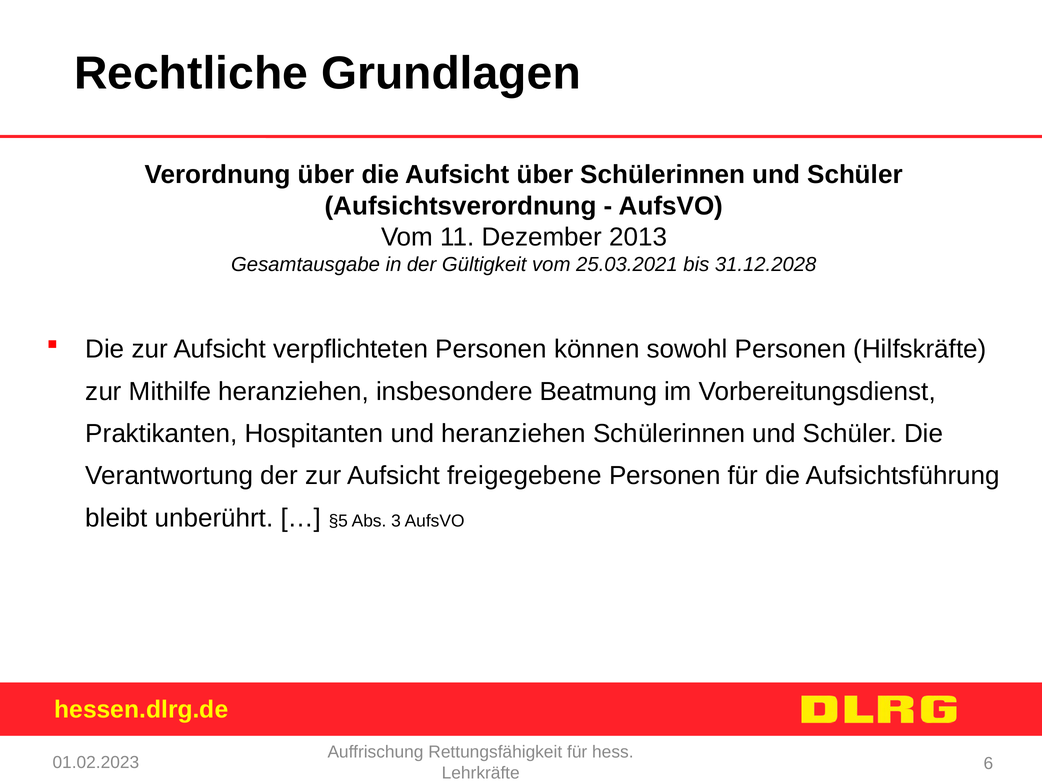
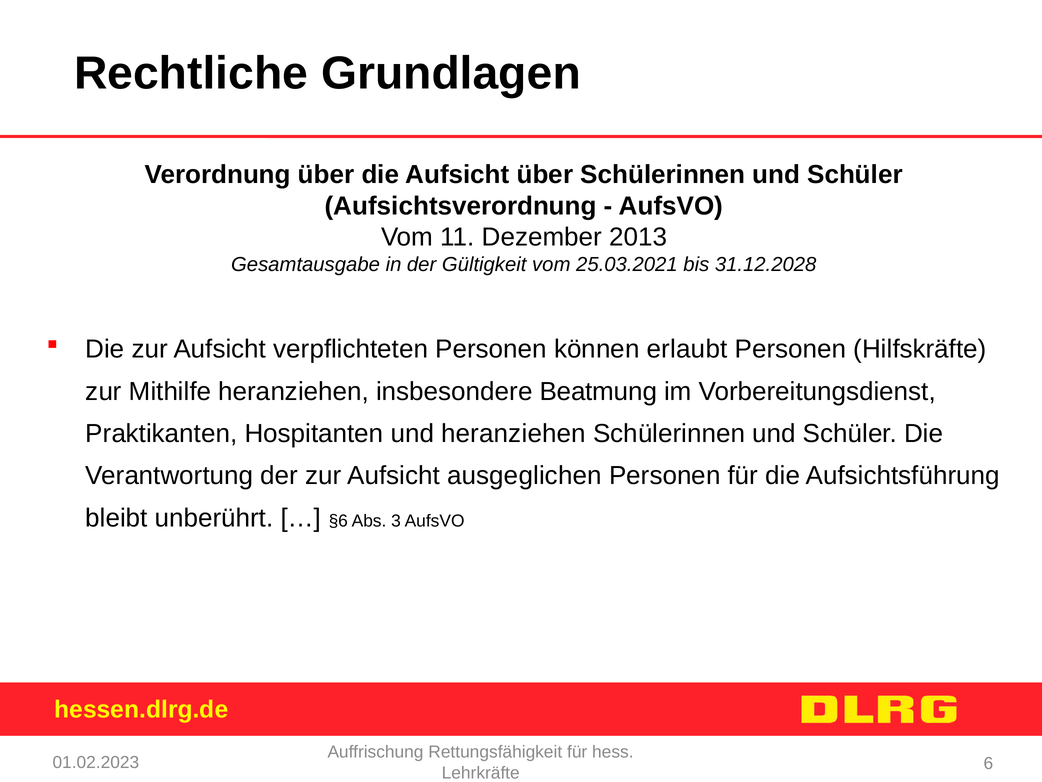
sowohl: sowohl -> erlaubt
freigegebene: freigegebene -> ausgeglichen
§5: §5 -> §6
